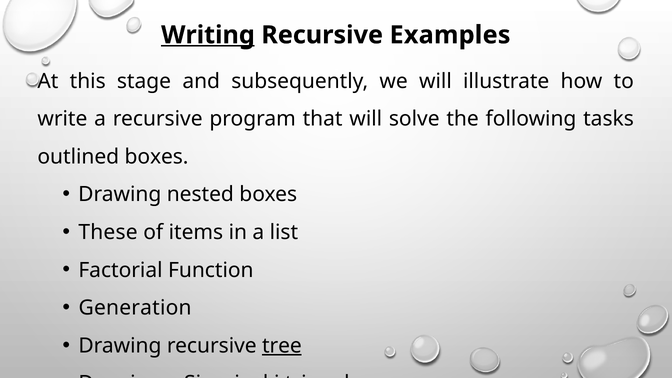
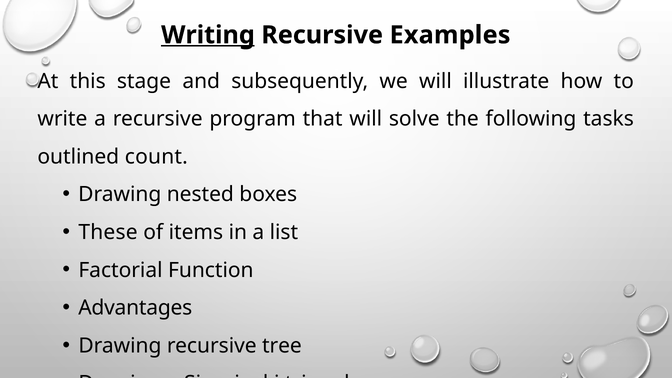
outlined boxes: boxes -> count
Generation: Generation -> Advantages
tree underline: present -> none
